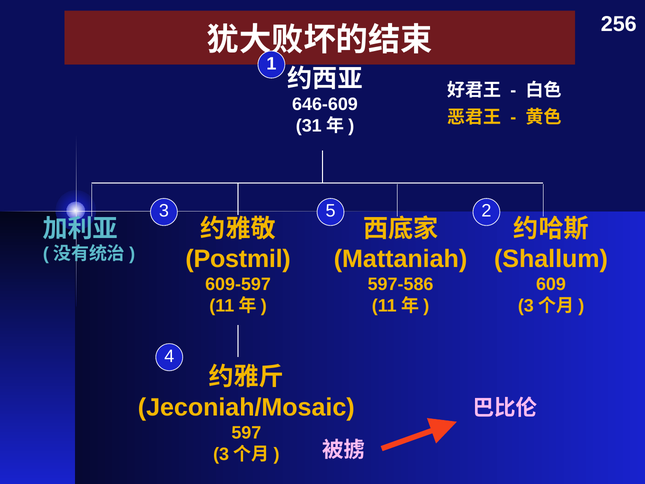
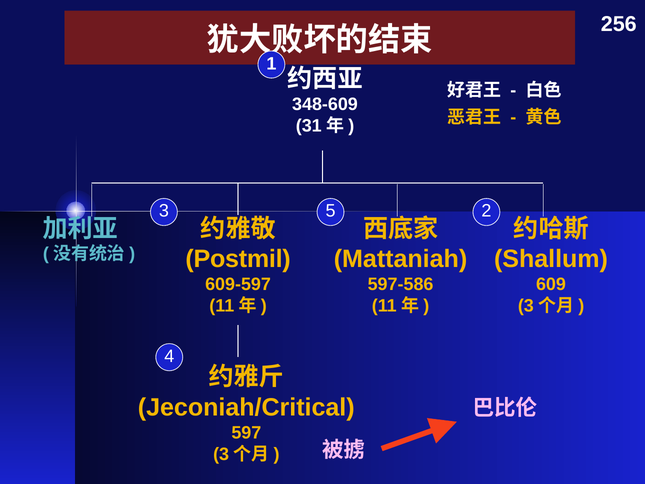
646-609: 646-609 -> 348-609
Jeconiah/Mosaic: Jeconiah/Mosaic -> Jeconiah/Critical
